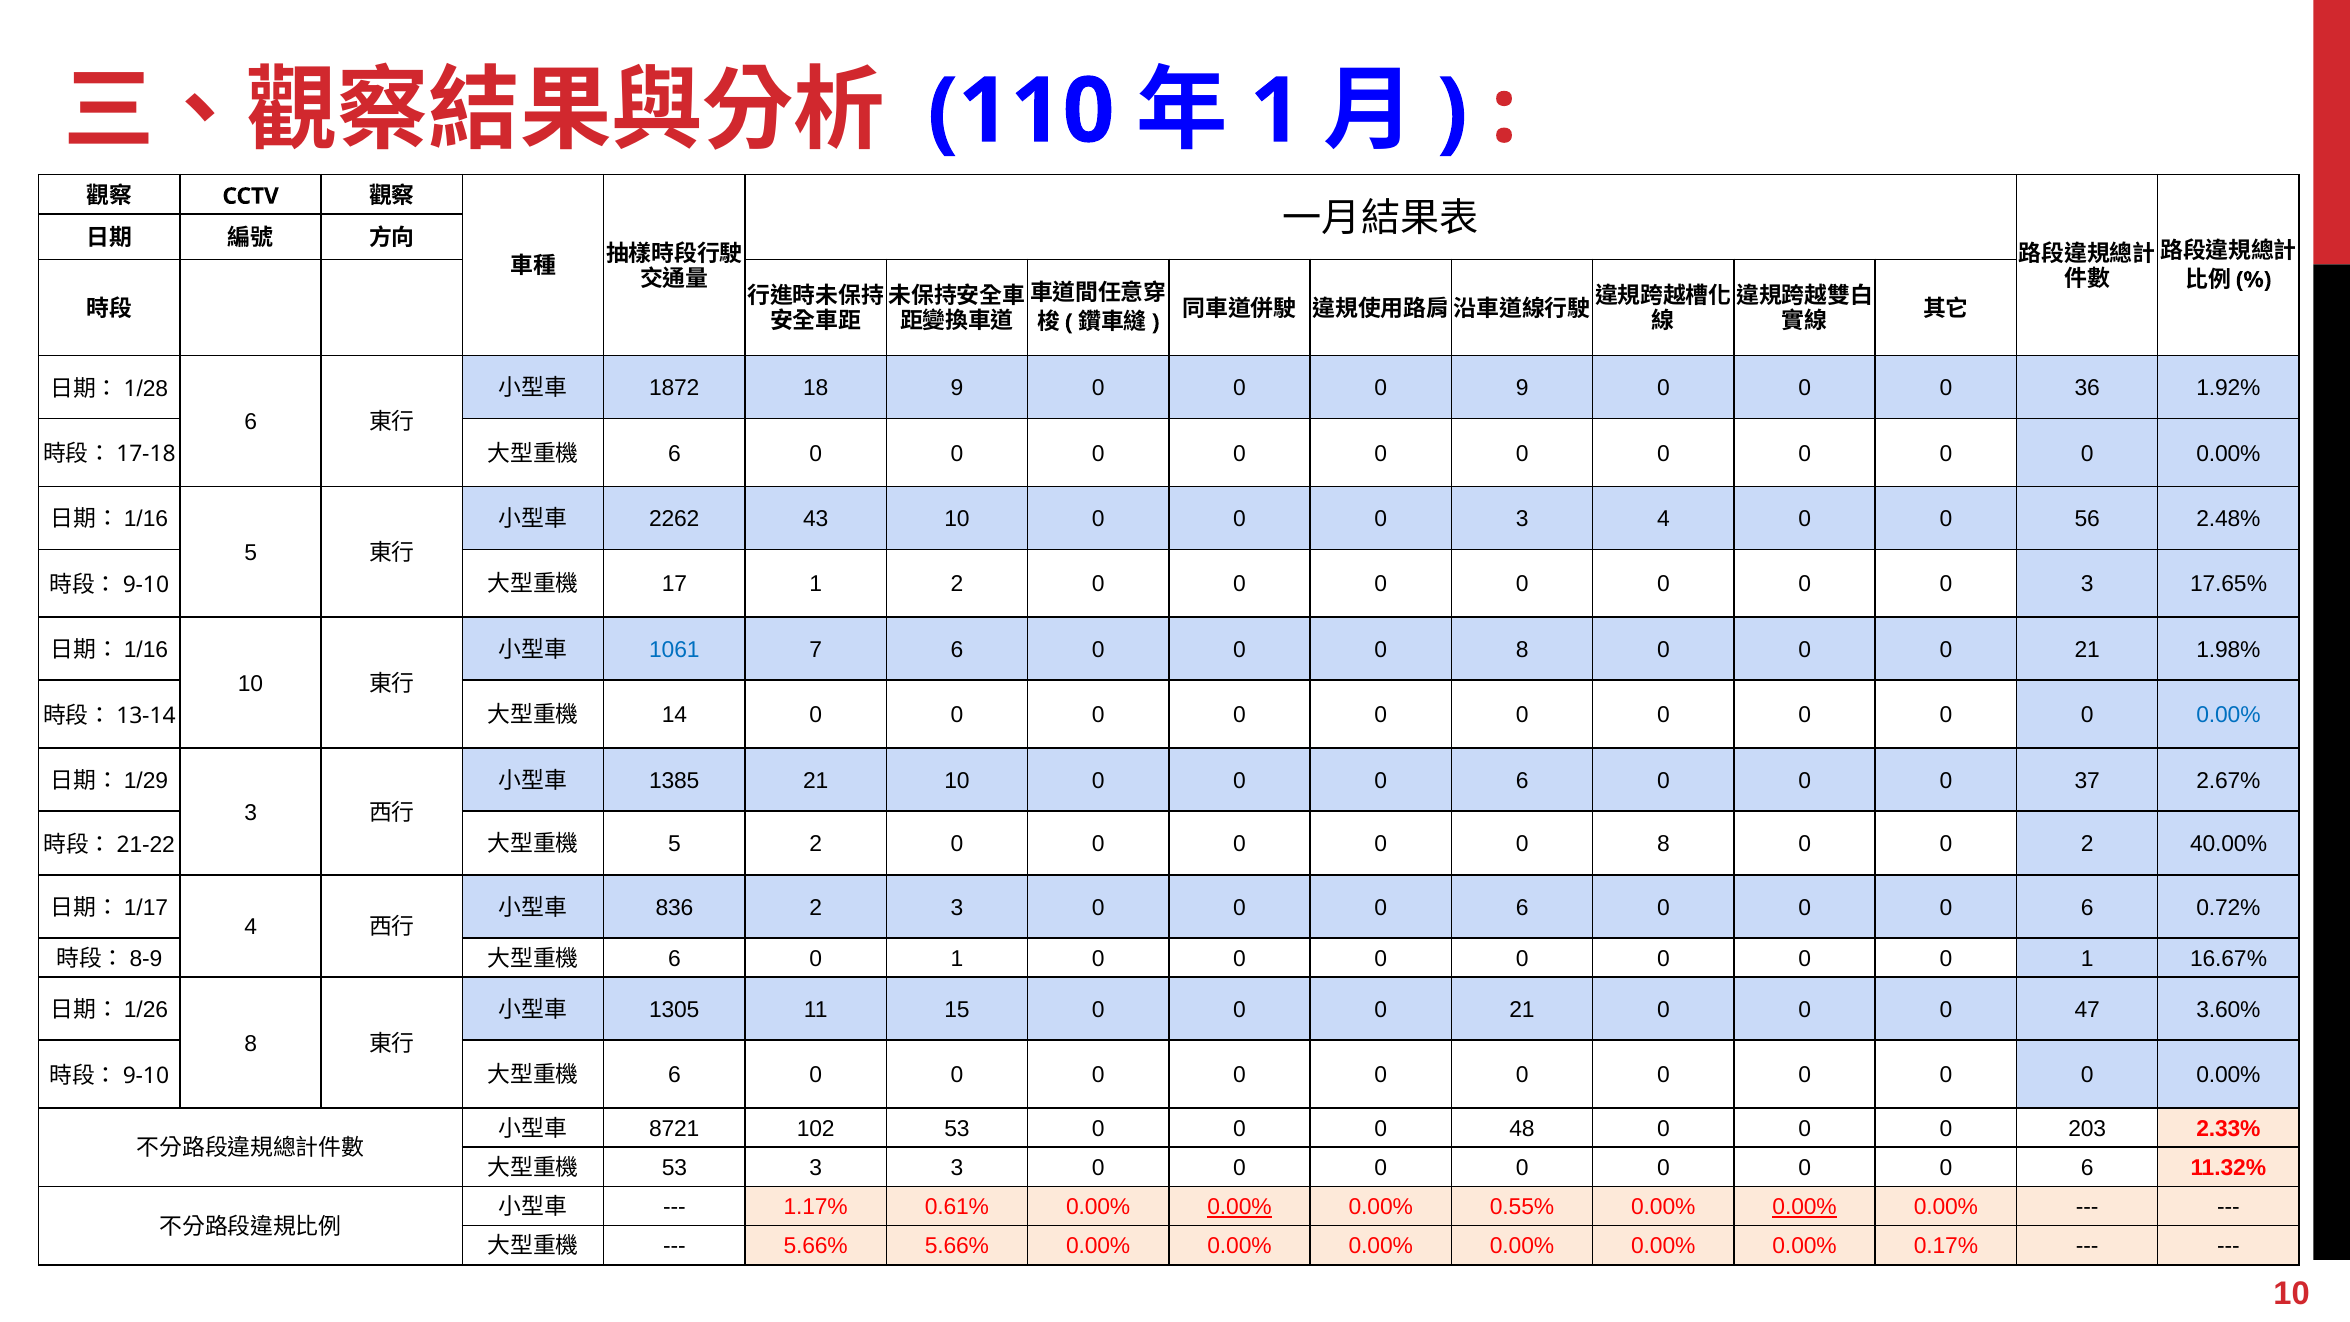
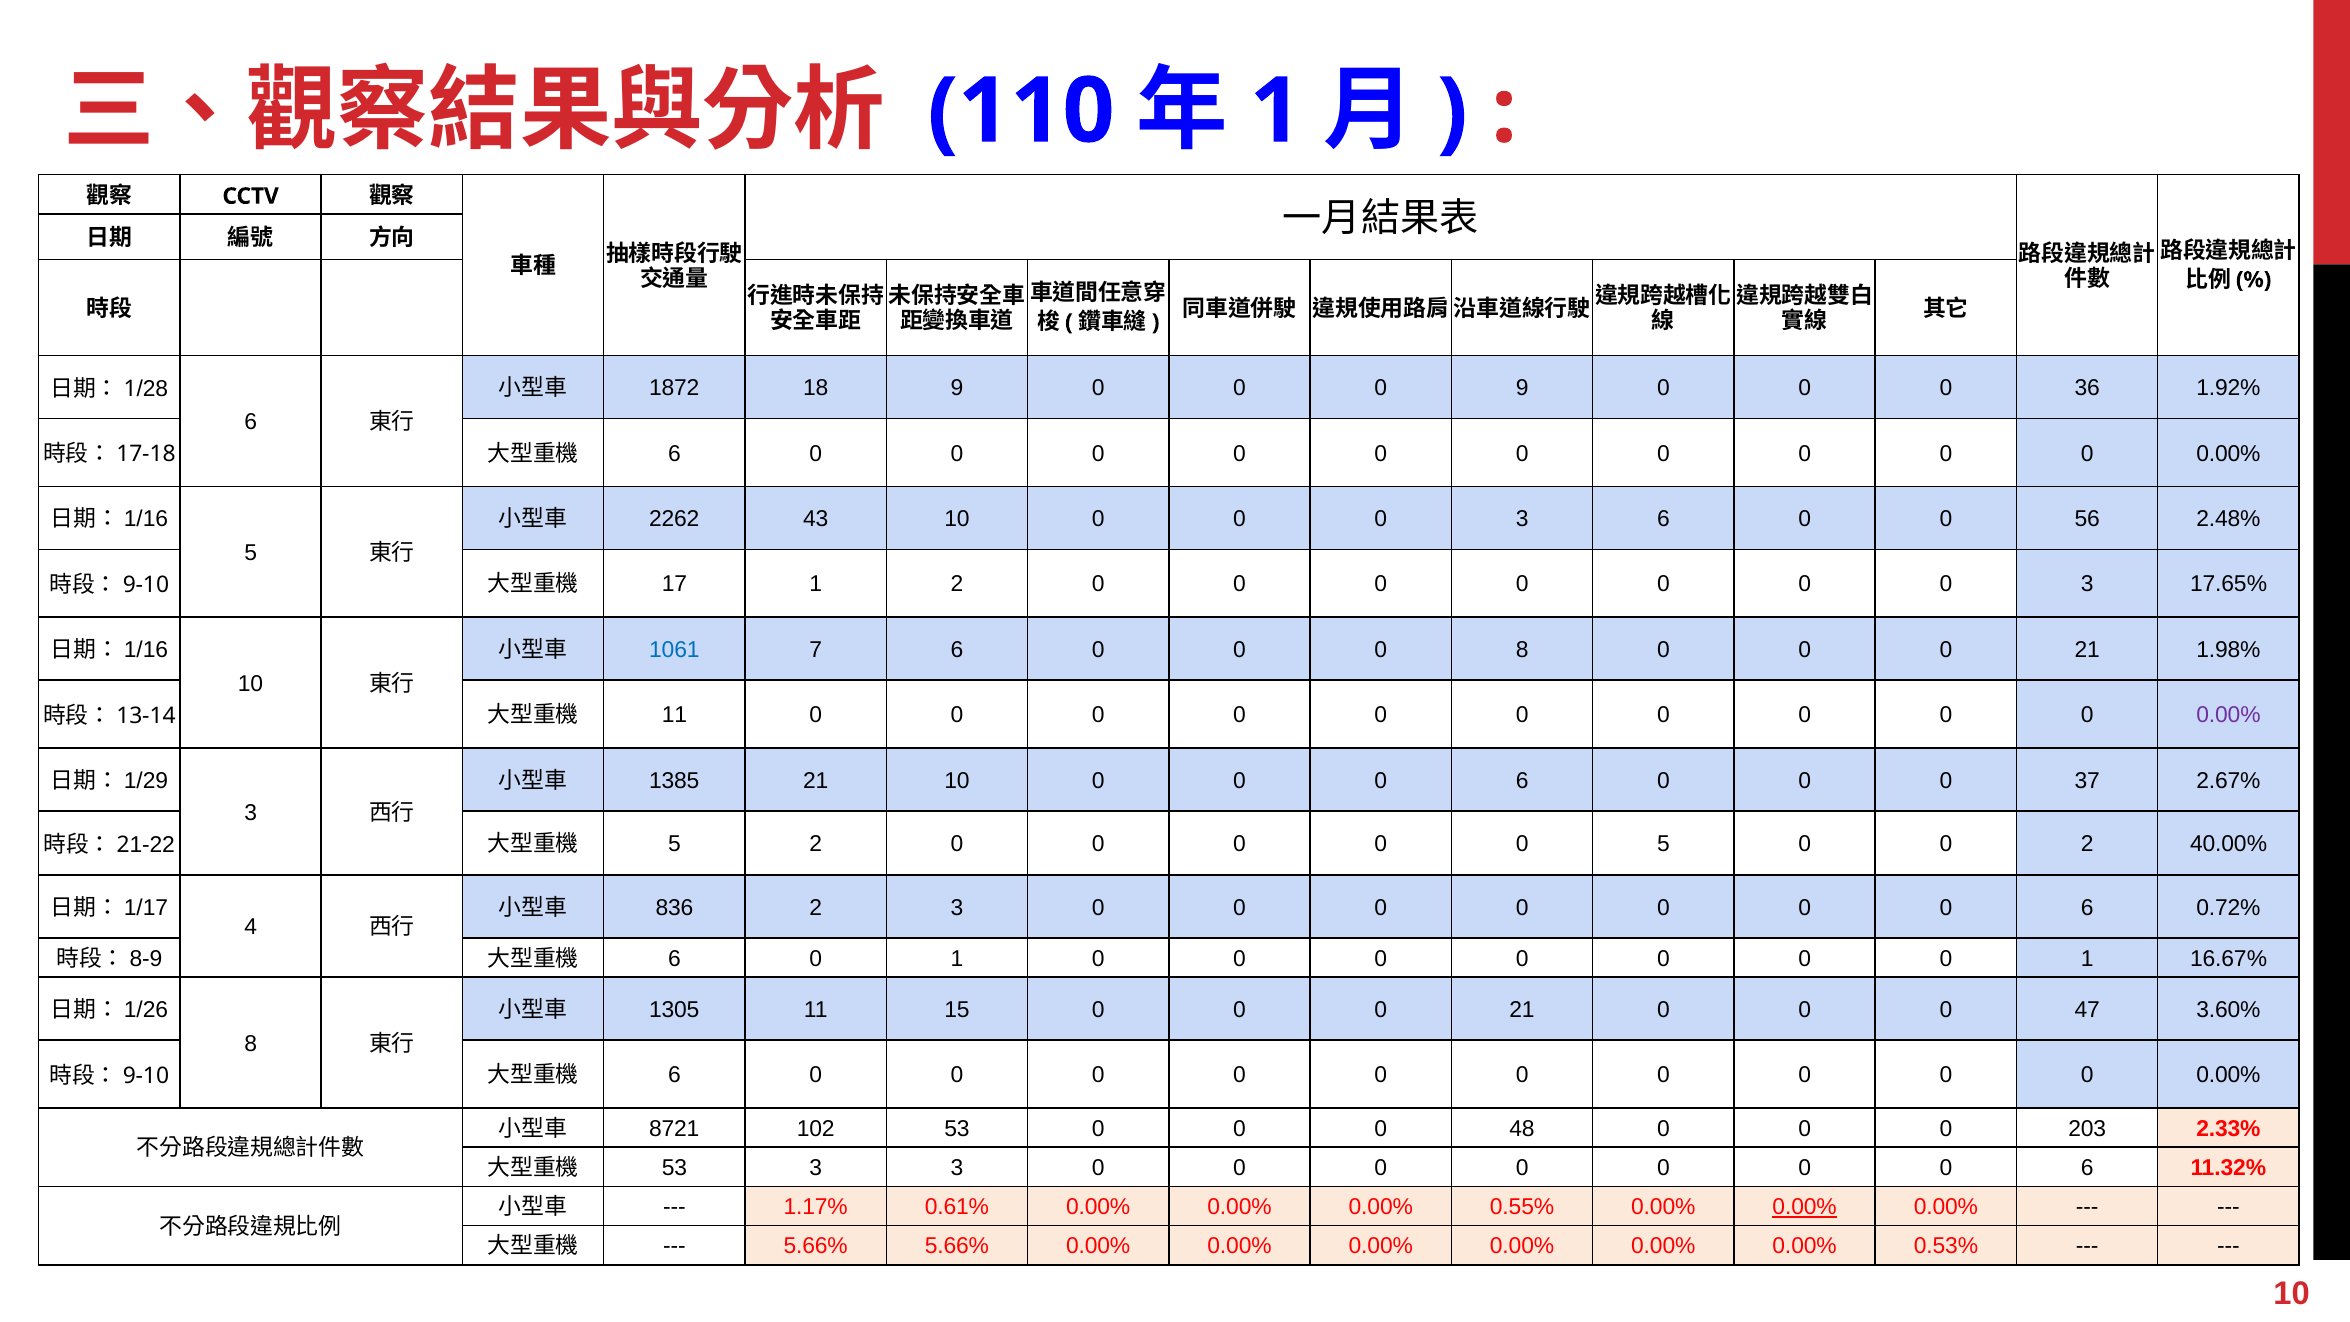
3 4: 4 -> 6
14 at (674, 715): 14 -> 11
0.00% at (2228, 715) colour: blue -> purple
8 at (1663, 844): 8 -> 5
6 at (1522, 908): 6 -> 0
0.00% at (1240, 1207) underline: present -> none
0.17%: 0.17% -> 0.53%
